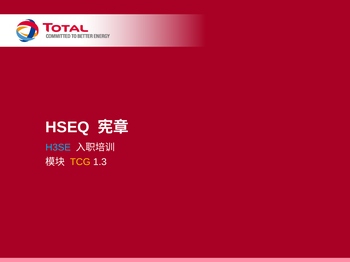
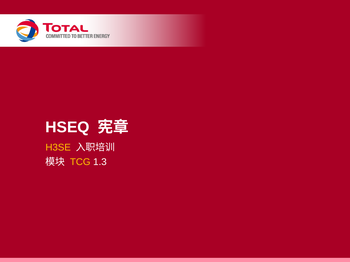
H3SE colour: light blue -> yellow
